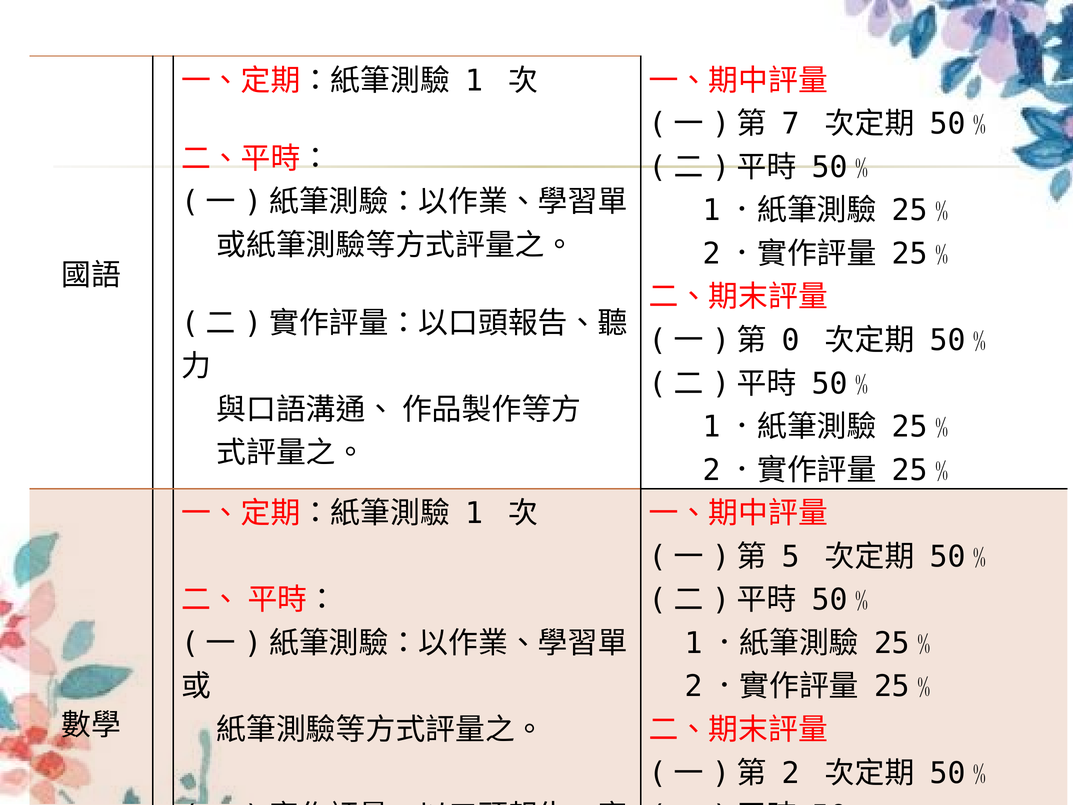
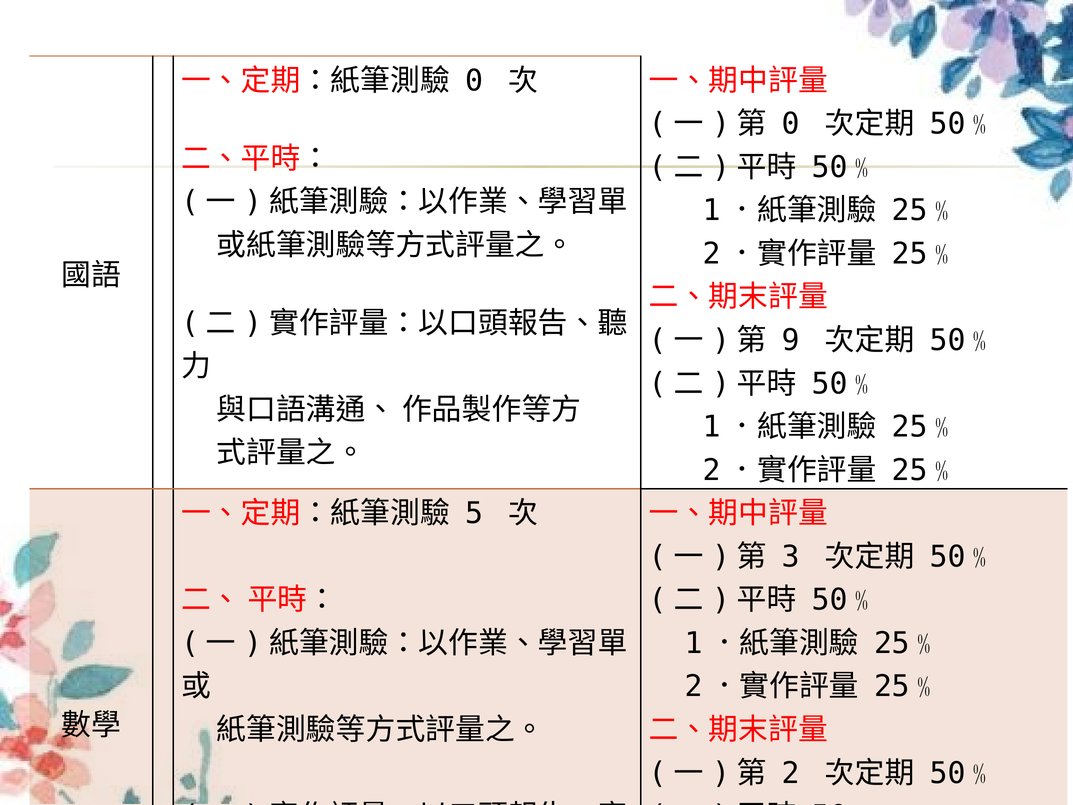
1 at (474, 81): 1 -> 0
7 at (791, 124): 7 -> 0
0: 0 -> 9
1 at (474, 513): 1 -> 5
5: 5 -> 3
